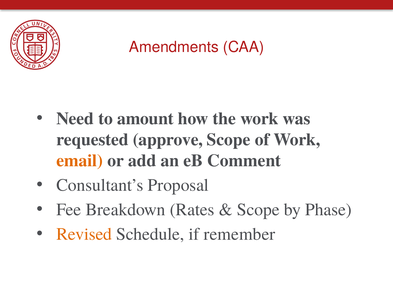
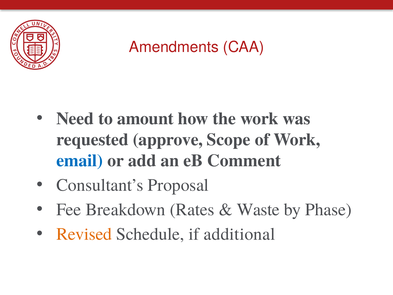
email colour: orange -> blue
Scope at (258, 209): Scope -> Waste
remember: remember -> additional
